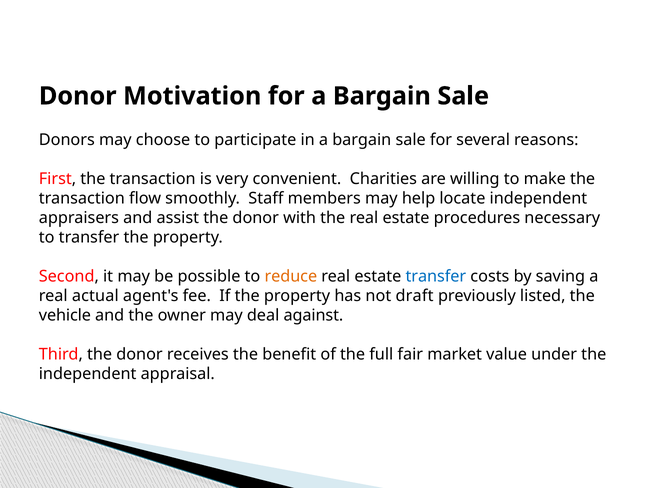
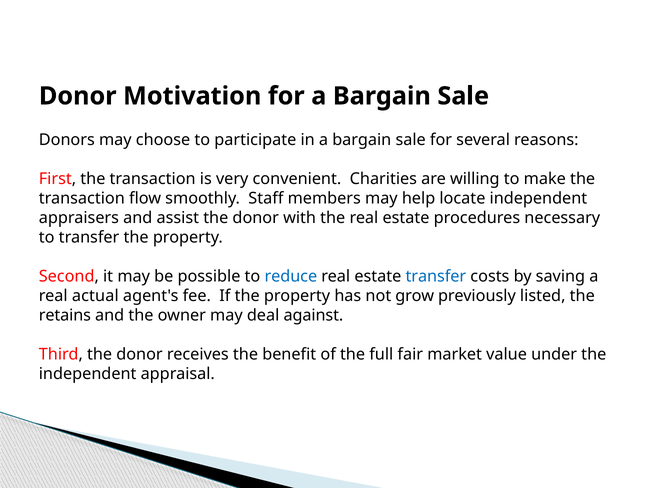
reduce colour: orange -> blue
draft: draft -> grow
vehicle: vehicle -> retains
